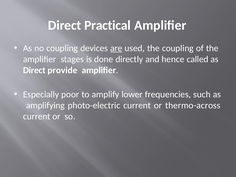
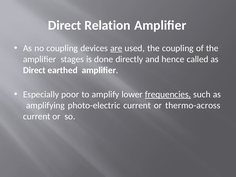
Practical: Practical -> Relation
provide: provide -> earthed
frequencies underline: none -> present
